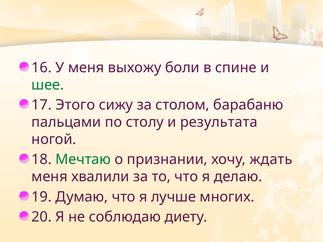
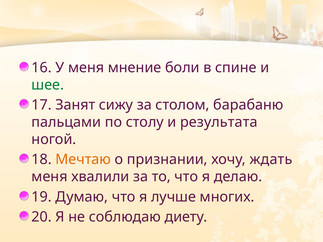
выхожу: выхожу -> мнение
Этого: Этого -> Занят
Мечтаю colour: green -> orange
